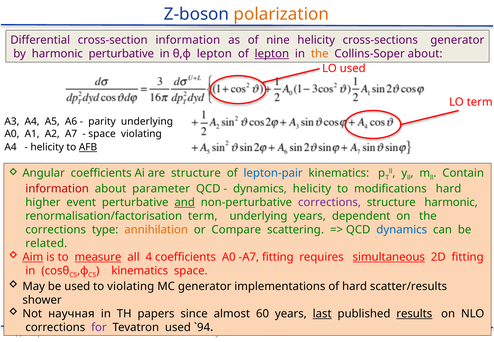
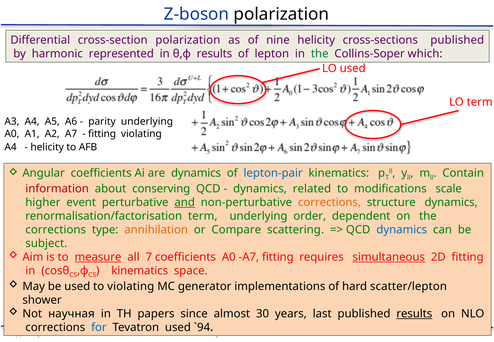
polarization at (281, 14) colour: orange -> black
cross-section information: information -> polarization
cross-sections generator: generator -> published
harmonic perturbative: perturbative -> represented
θ,φ lepton: lepton -> results
lepton at (272, 54) underline: present -> none
the at (320, 54) colour: orange -> green
Collins-Soper about: about -> which
space at (102, 134): space -> fitting
AFB underline: present -> none
are structure: structure -> dynamics
parameter: parameter -> conserving
dynamics helicity: helicity -> related
modifications hard: hard -> scale
corrections at (330, 202) colour: purple -> orange
structure harmonic: harmonic -> dynamics
underlying years: years -> order
related: related -> subject
Aim underline: present -> none
4: 4 -> 7
scatter/results: scatter/results -> scatter/lepton
60: 60 -> 30
last underline: present -> none
for colour: purple -> blue
